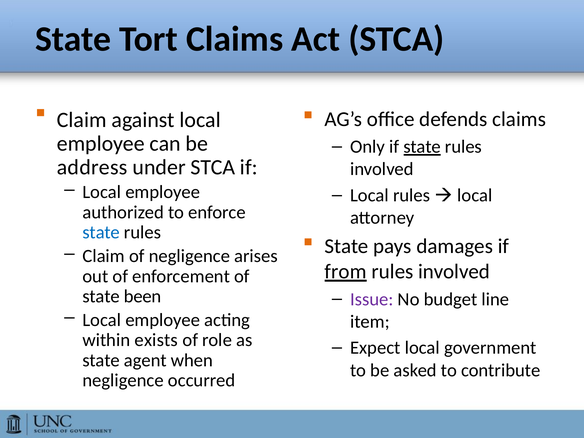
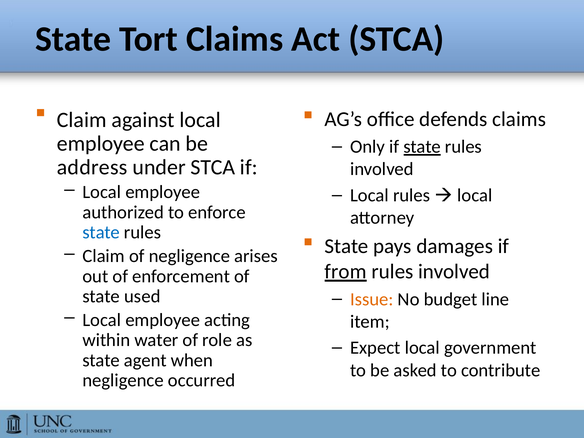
been: been -> used
Issue colour: purple -> orange
exists: exists -> water
